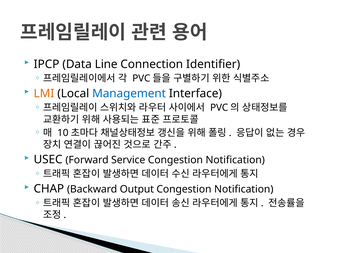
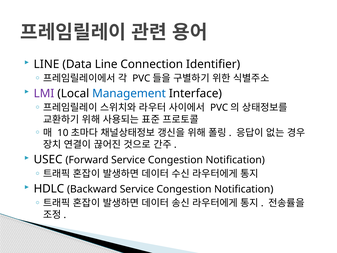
IPCP at (47, 64): IPCP -> LINE
LMI colour: orange -> purple
CHAP: CHAP -> HDLC
Backward Output: Output -> Service
